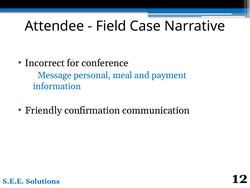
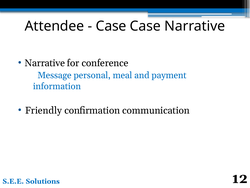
Field at (111, 26): Field -> Case
Incorrect at (45, 63): Incorrect -> Narrative
